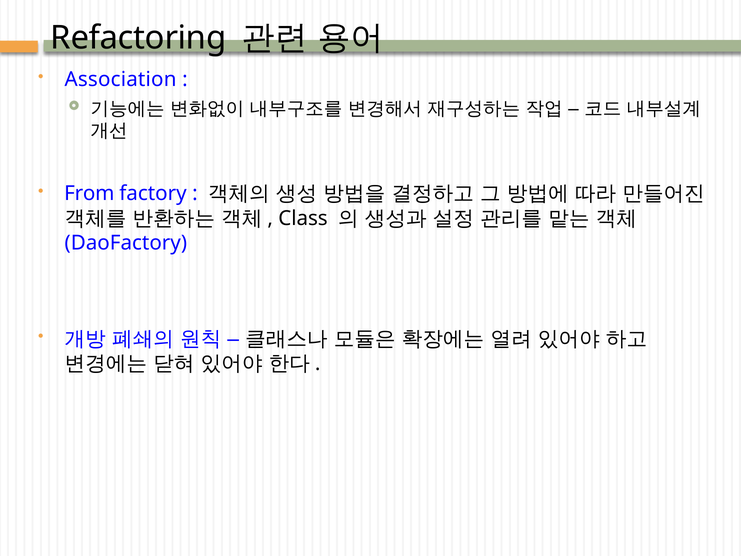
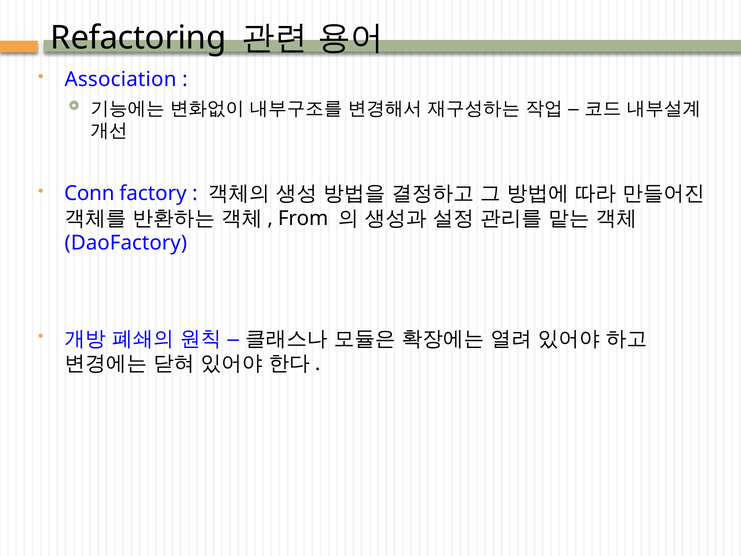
From: From -> Conn
Class: Class -> From
